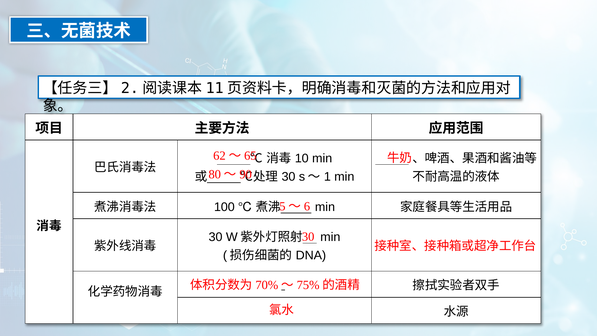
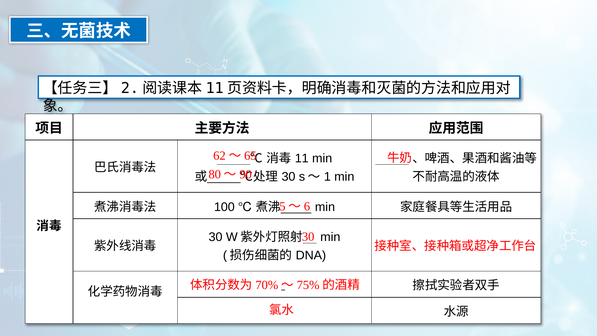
10: 10 -> 11
